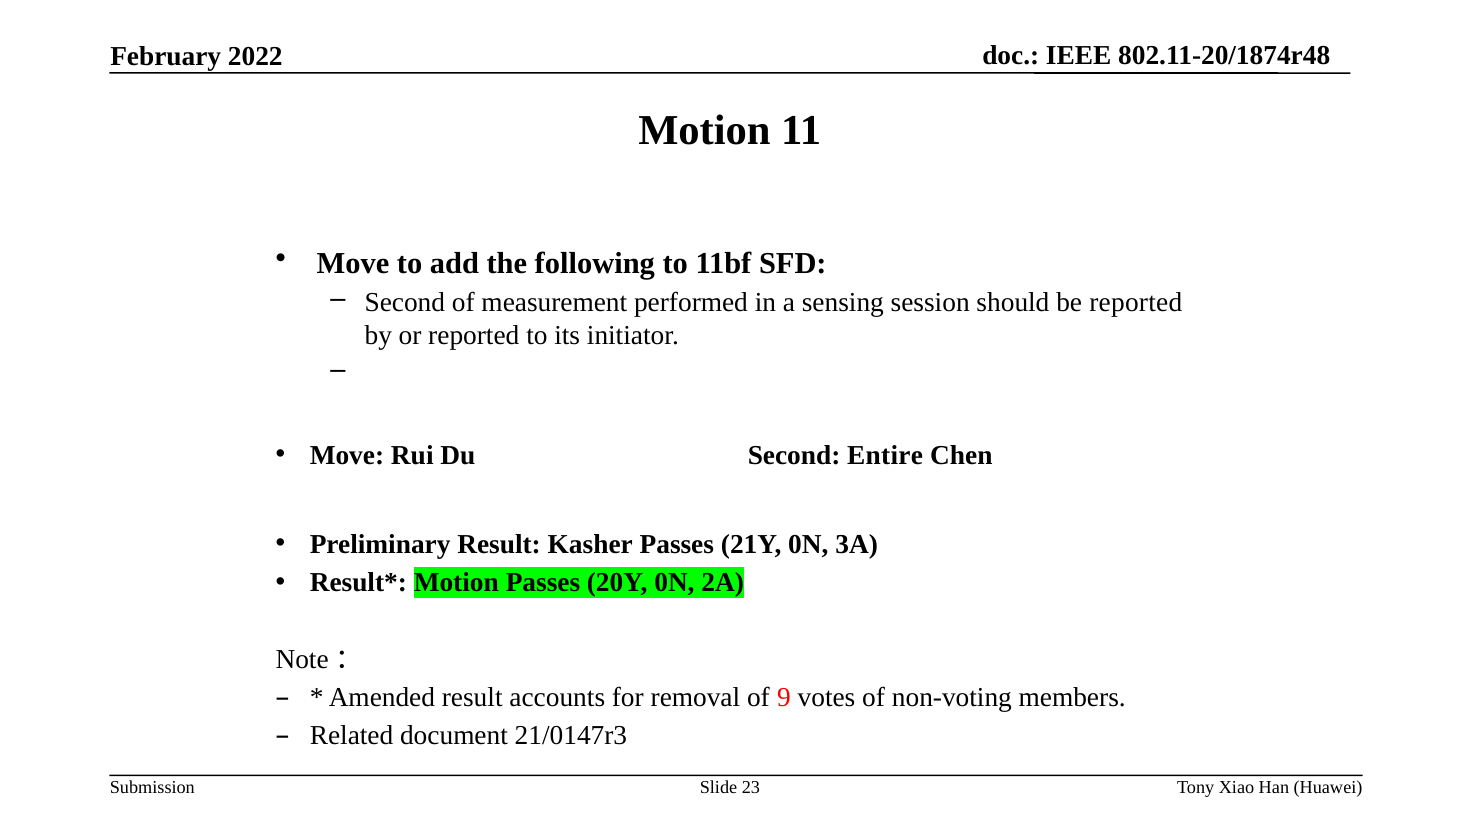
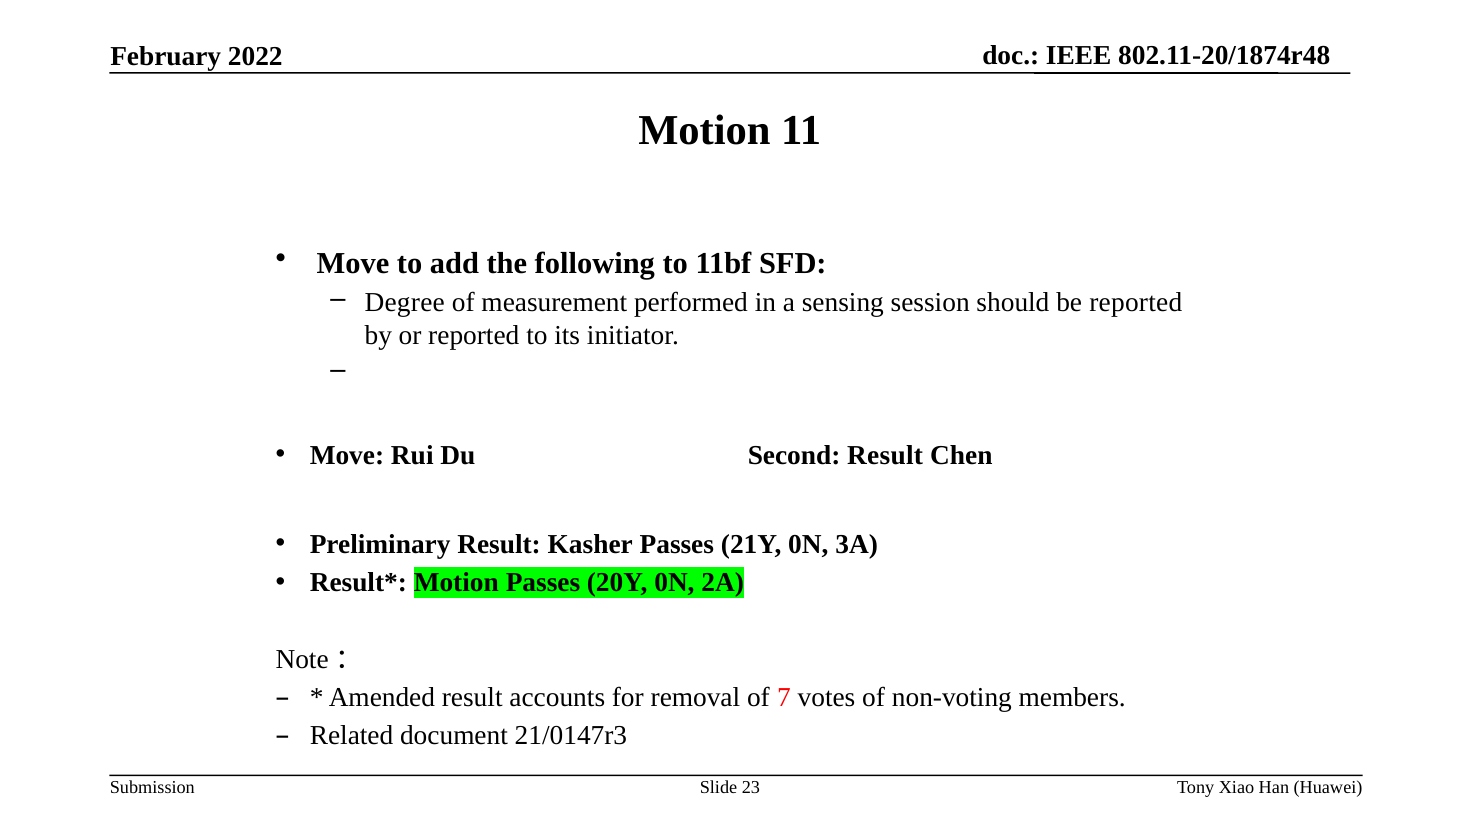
Second at (405, 303): Second -> Degree
Second Entire: Entire -> Result
9: 9 -> 7
